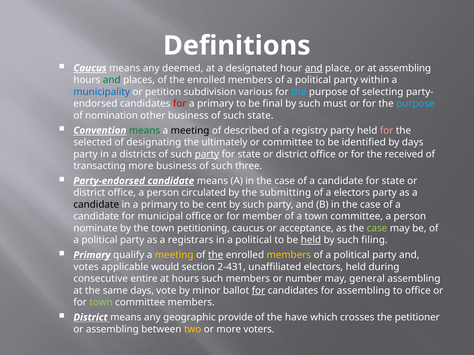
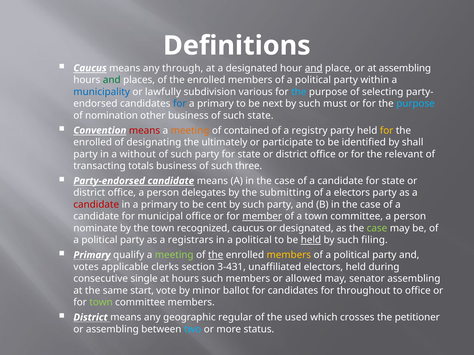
deemed: deemed -> through
petition: petition -> lawfully
for at (180, 104) colour: red -> blue
final: final -> next
means at (145, 131) colour: green -> red
meeting at (190, 131) colour: black -> orange
described: described -> contained
for at (387, 131) colour: pink -> yellow
selected at (93, 142): selected -> enrolled
or committee: committee -> participate
by days: days -> shall
districts: districts -> without
party at (207, 154) underline: present -> none
received: received -> relevant
transacting more: more -> totals
circulated: circulated -> delegates
candidate at (96, 205) colour: black -> red
member underline: none -> present
petitioning: petitioning -> recognized
or acceptance: acceptance -> designated
meeting at (174, 255) colour: yellow -> light green
would: would -> clerks
2-431: 2-431 -> 3-431
entire: entire -> single
number: number -> allowed
general: general -> senator
same days: days -> start
for at (258, 291) underline: present -> none
for assembling: assembling -> throughout
provide: provide -> regular
have: have -> used
two colour: yellow -> light blue
voters: voters -> status
